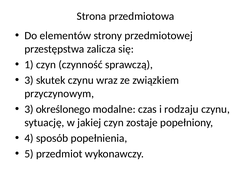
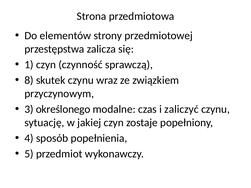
3 at (29, 80): 3 -> 8
rodzaju: rodzaju -> zaliczyć
